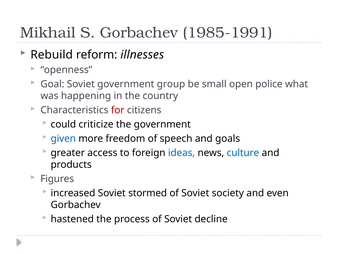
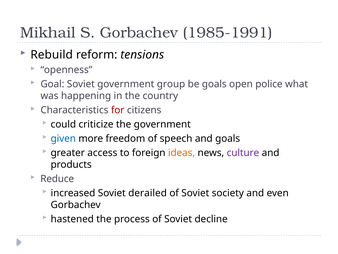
illnesses: illnesses -> tensions
be small: small -> goals
ideas colour: blue -> orange
culture colour: blue -> purple
Figures: Figures -> Reduce
stormed: stormed -> derailed
